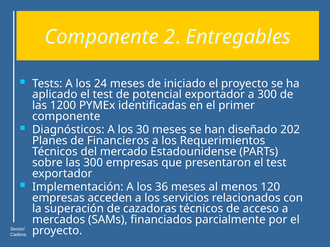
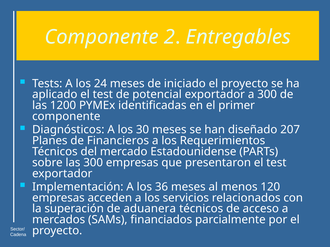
202: 202 -> 207
cazadoras: cazadoras -> aduanera
